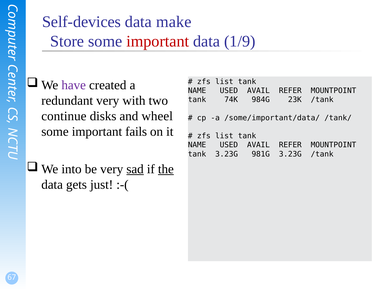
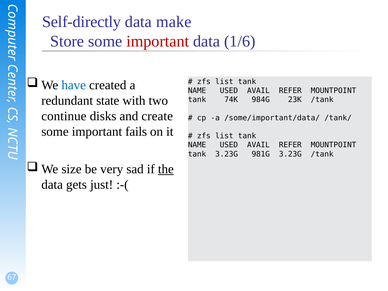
Self-devices: Self-devices -> Self-directly
1/9: 1/9 -> 1/6
have colour: purple -> blue
redundant very: very -> state
wheel: wheel -> create
into: into -> size
sad underline: present -> none
